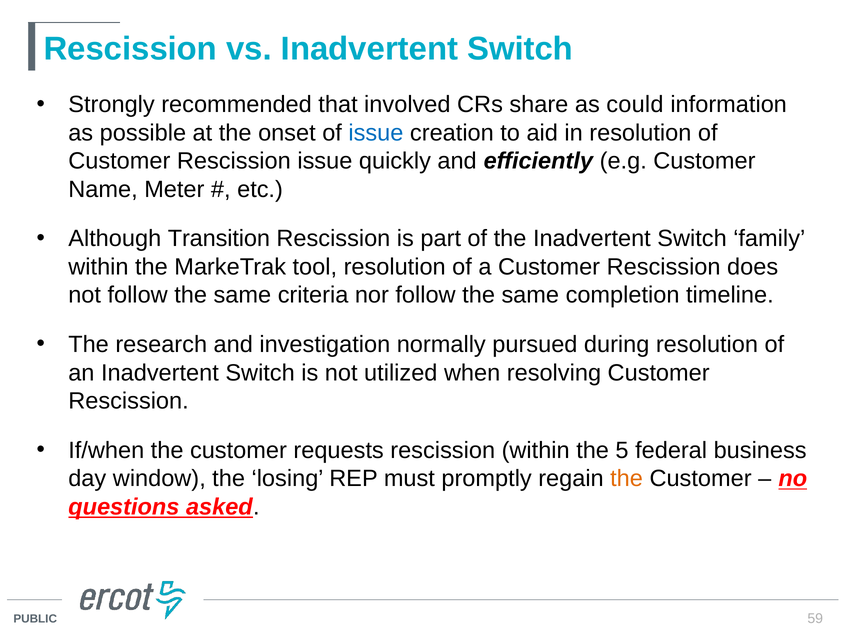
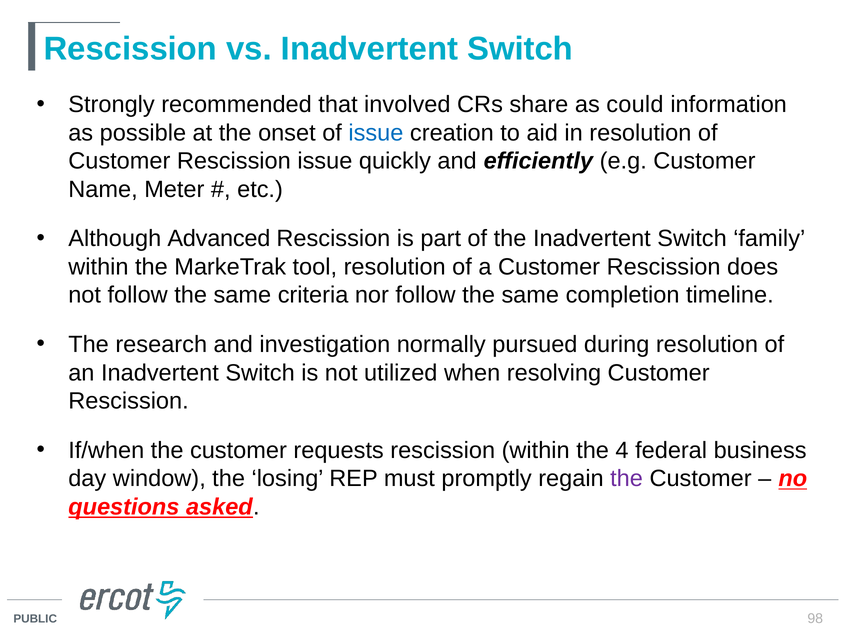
Transition: Transition -> Advanced
5: 5 -> 4
the at (627, 479) colour: orange -> purple
59: 59 -> 98
